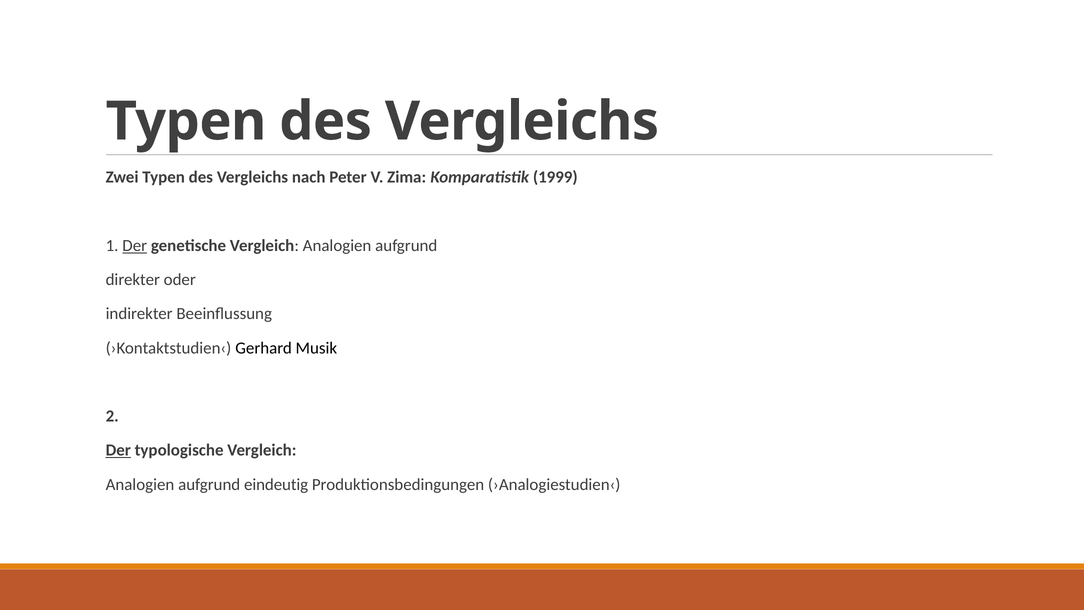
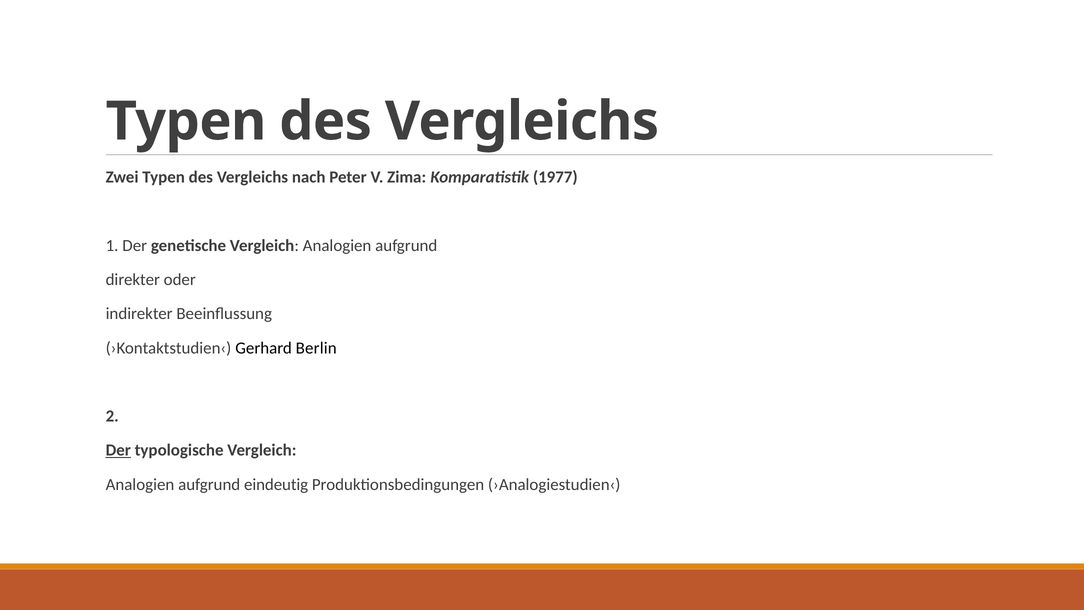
1999: 1999 -> 1977
Der at (135, 245) underline: present -> none
Musik: Musik -> Berlin
